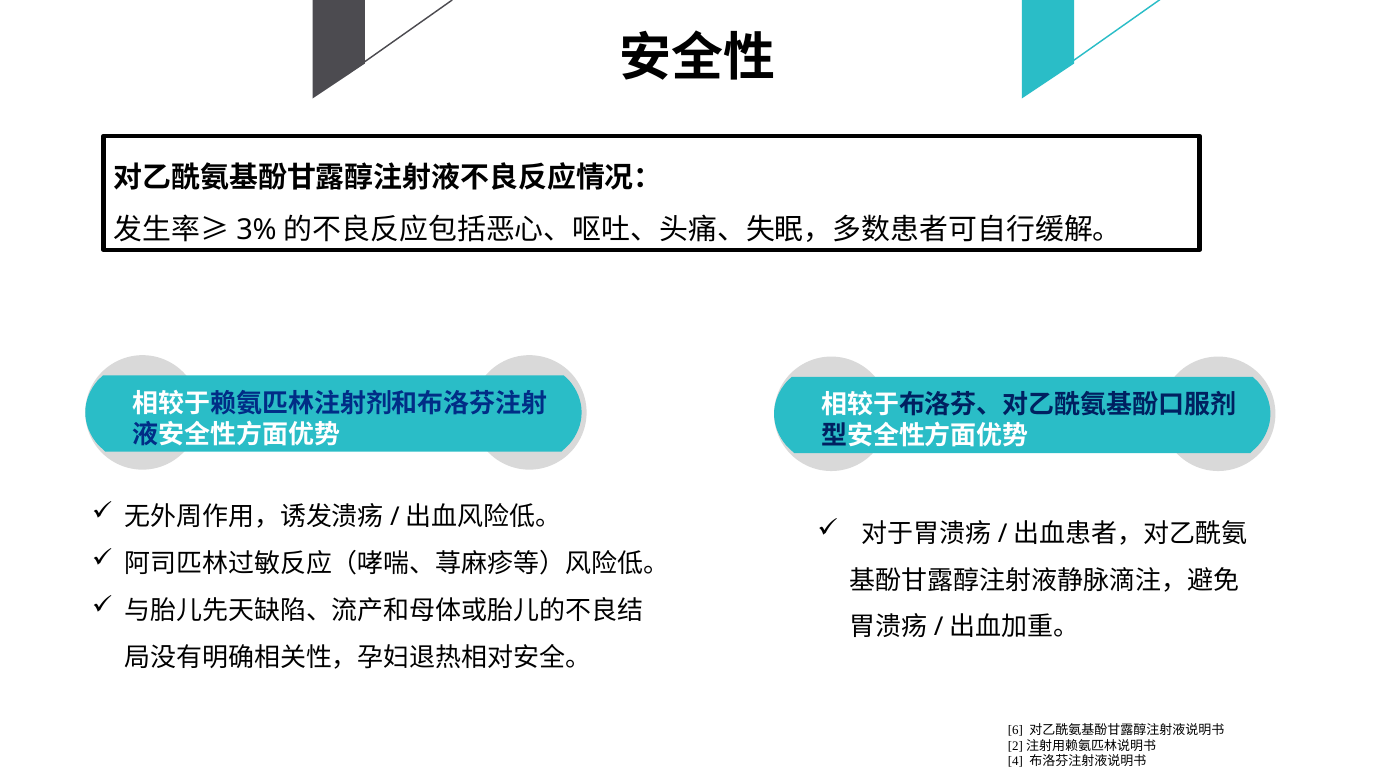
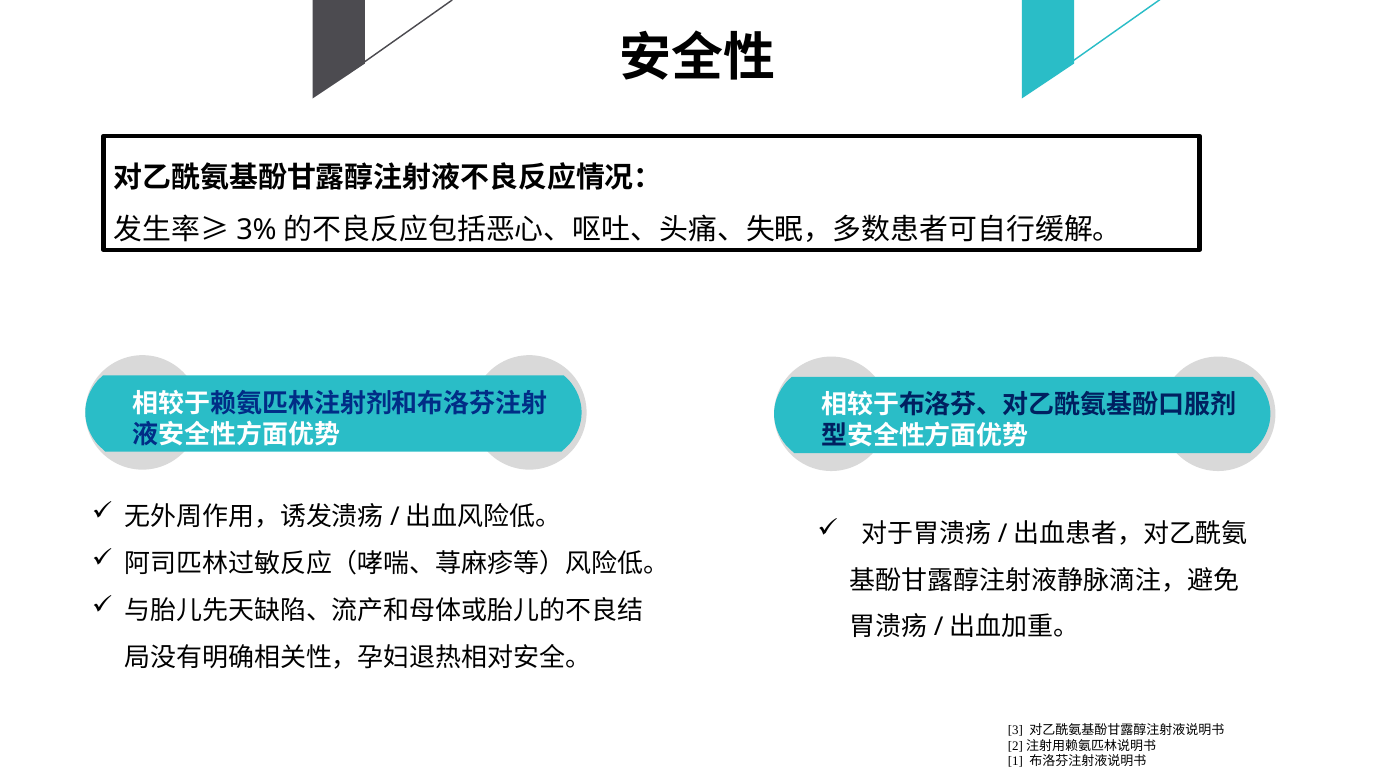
6: 6 -> 3
4: 4 -> 1
